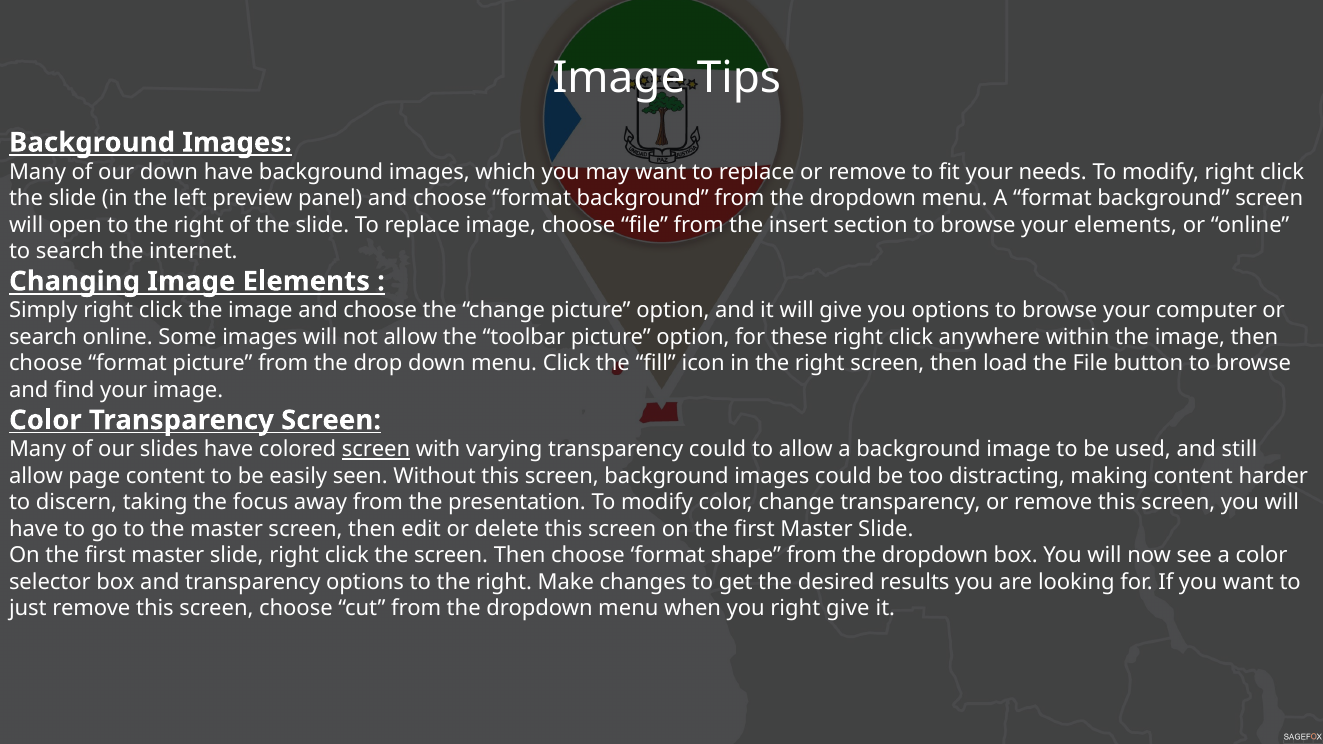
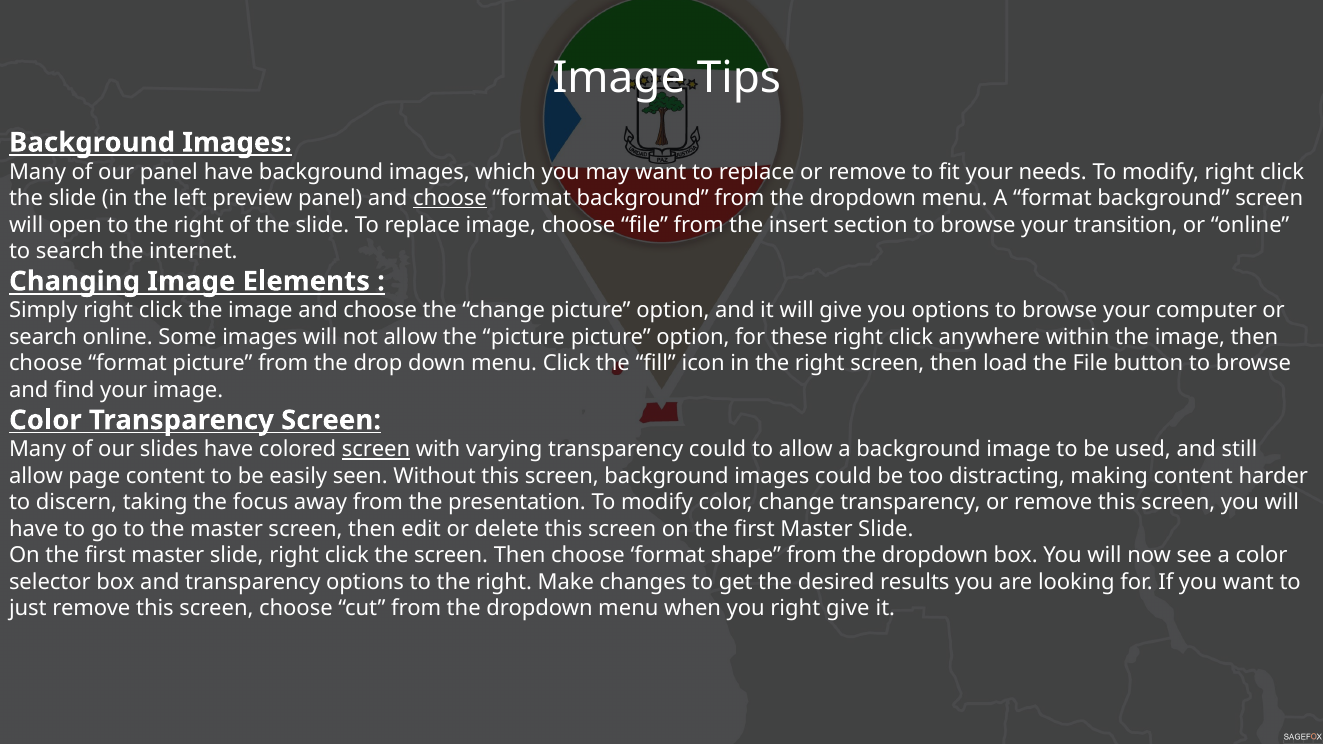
our down: down -> panel
choose at (450, 198) underline: none -> present
your elements: elements -> transition
the toolbar: toolbar -> picture
